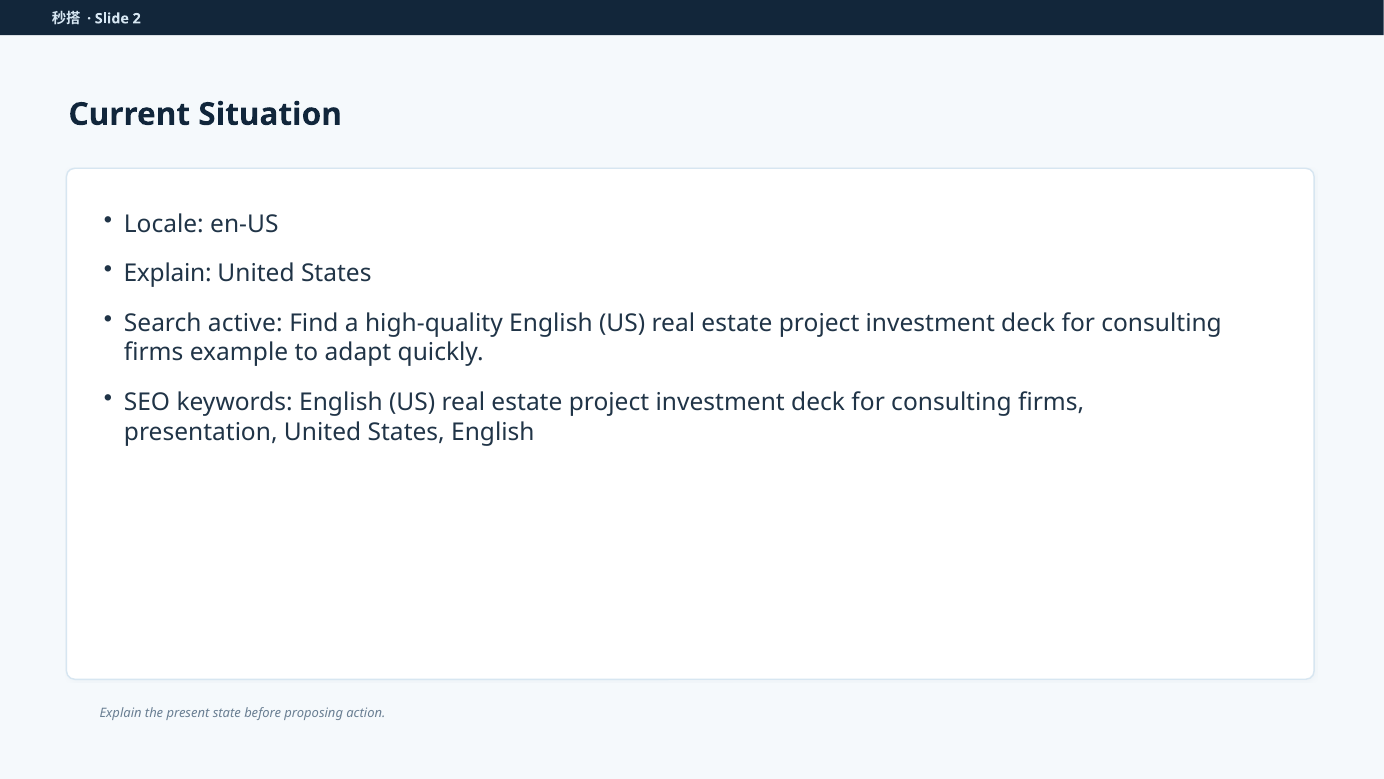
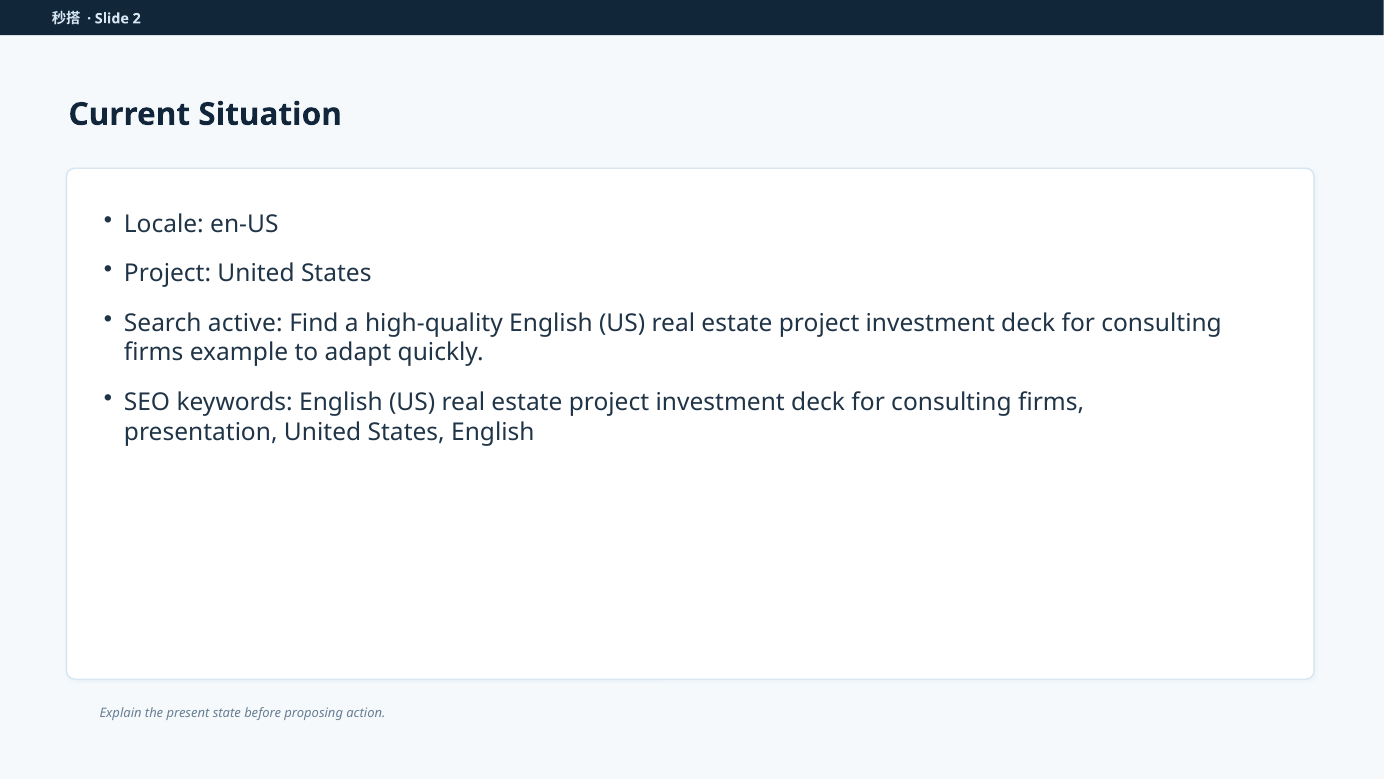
Explain at (168, 274): Explain -> Project
